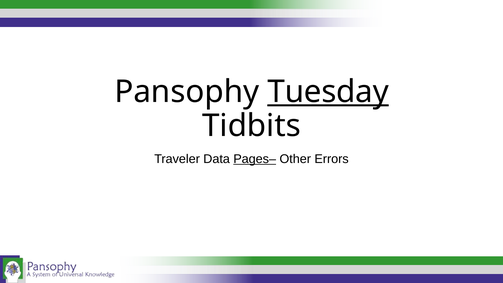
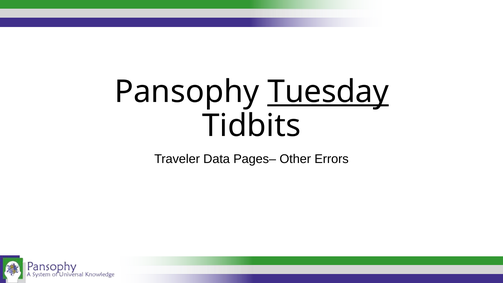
Pages– underline: present -> none
